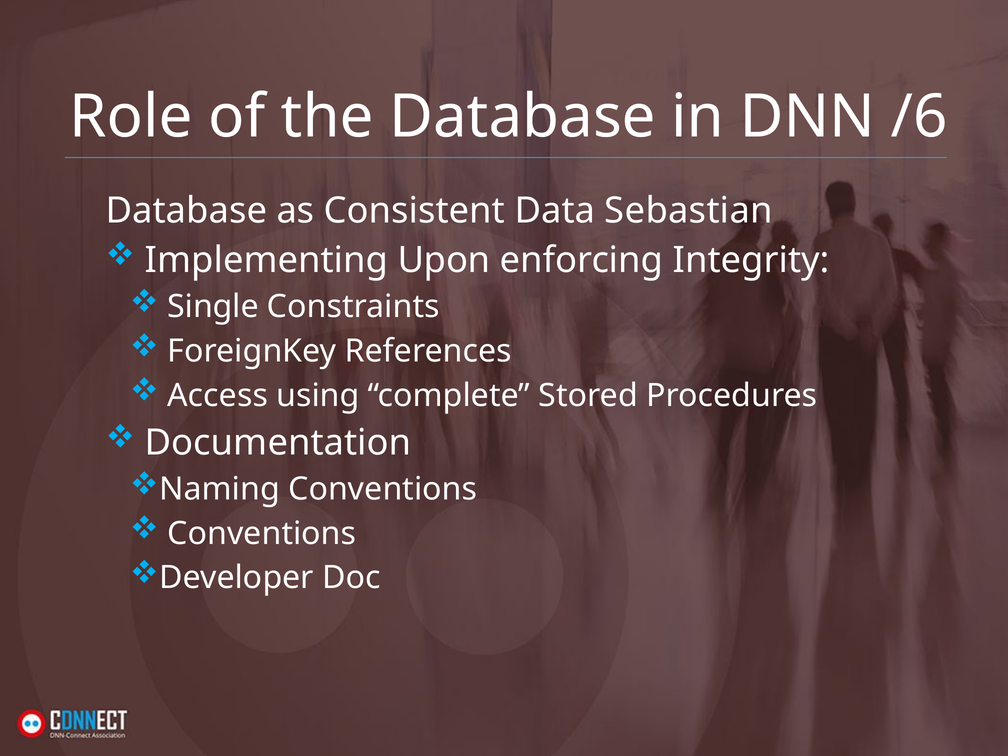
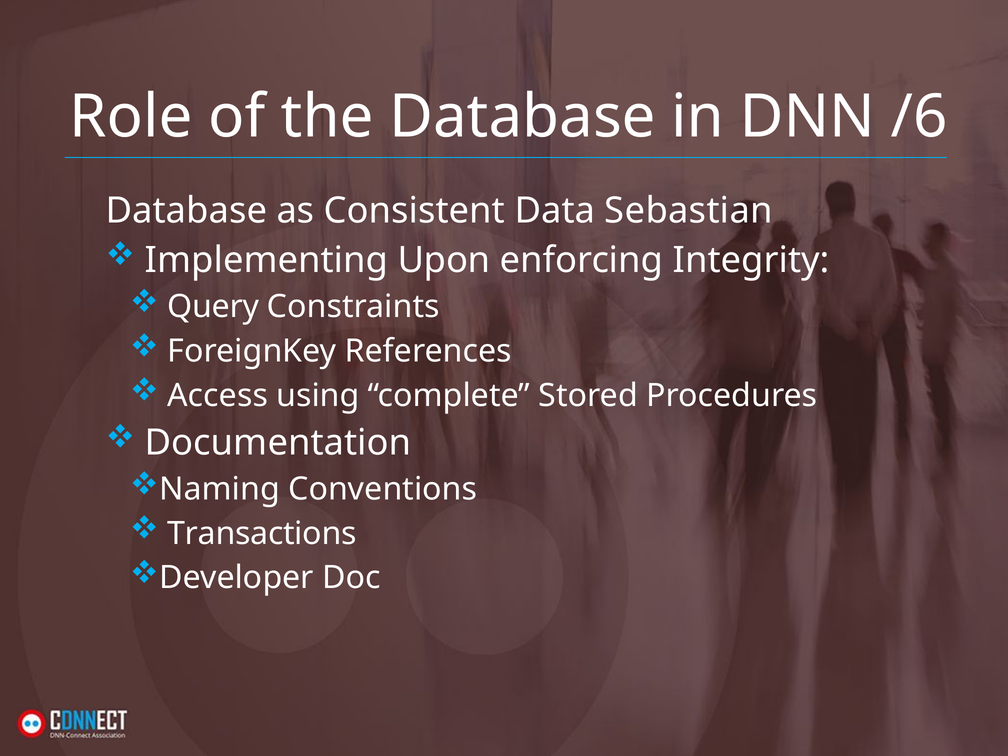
Single: Single -> Query
Conventions at (262, 534): Conventions -> Transactions
